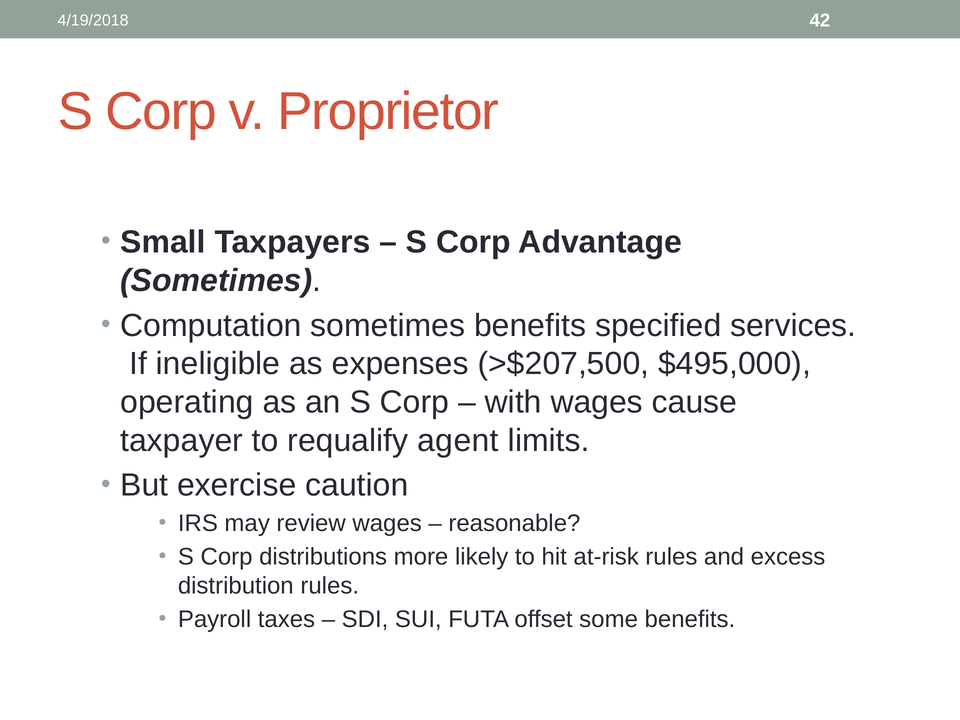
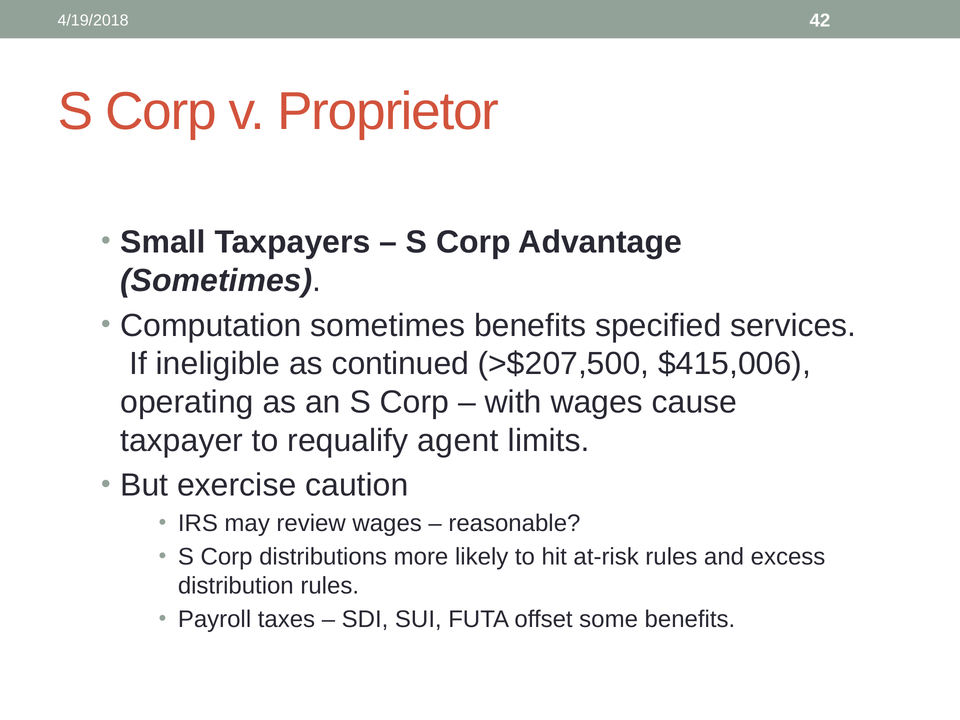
expenses: expenses -> continued
$495,000: $495,000 -> $415,006
